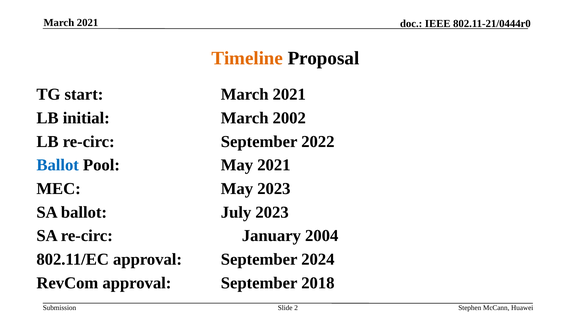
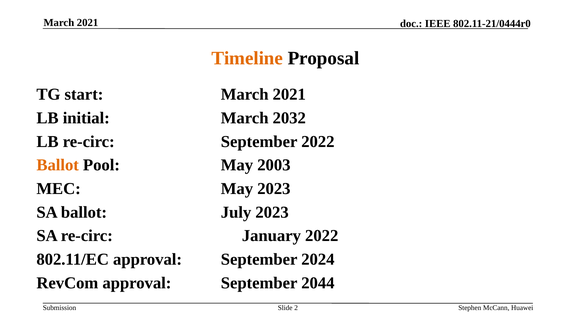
2002: 2002 -> 2032
Ballot at (58, 165) colour: blue -> orange
May 2021: 2021 -> 2003
January 2004: 2004 -> 2022
2018: 2018 -> 2044
